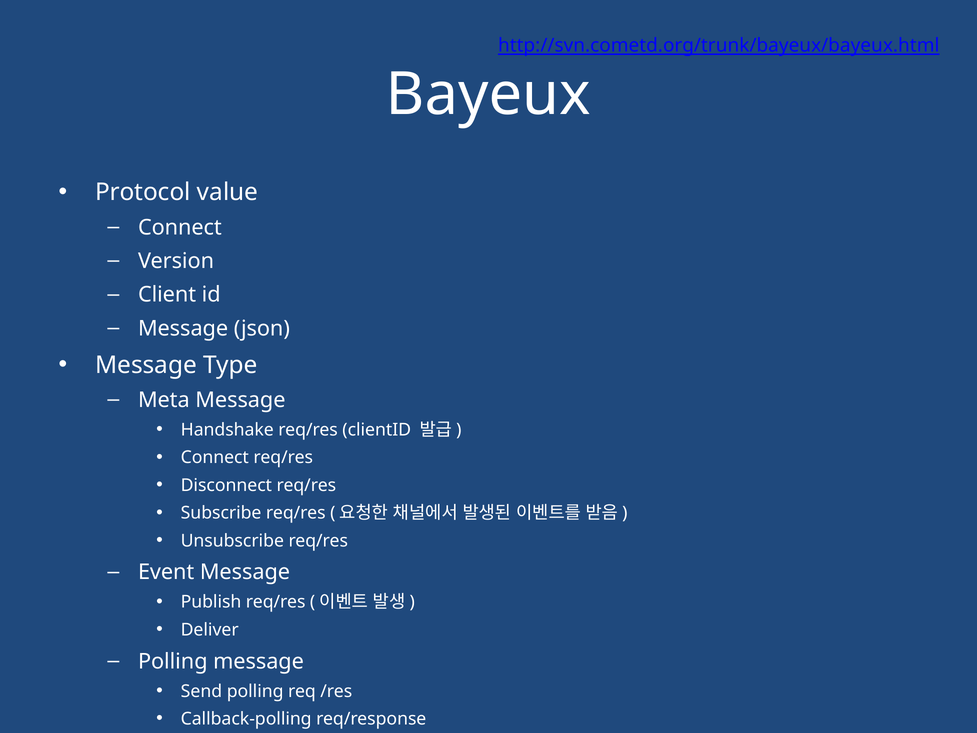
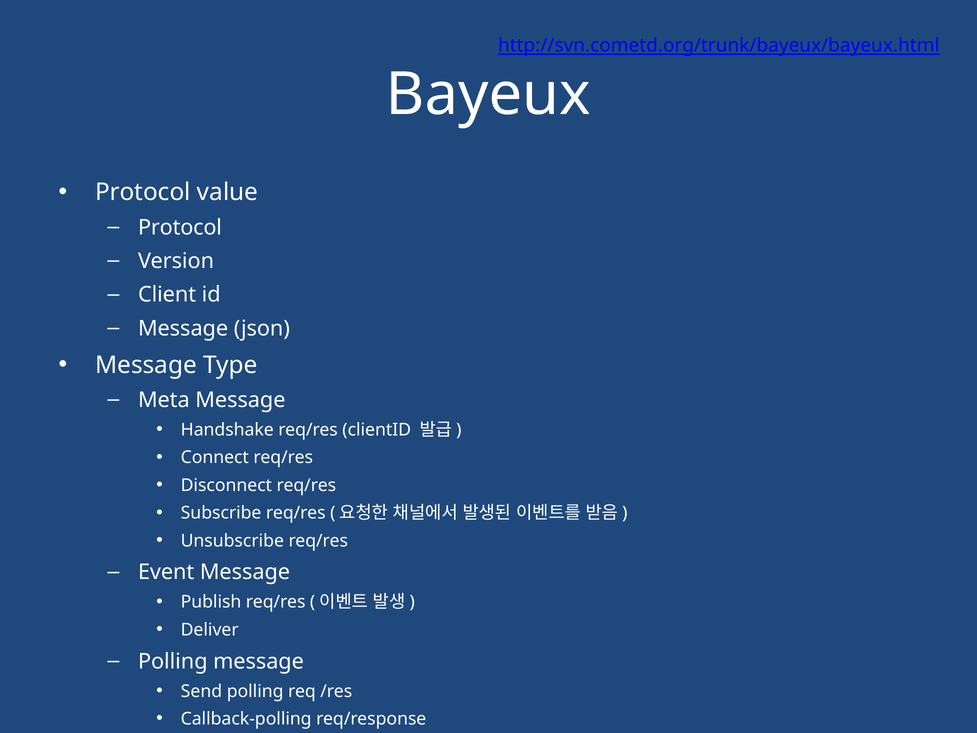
Connect at (180, 227): Connect -> Protocol
